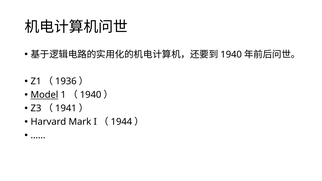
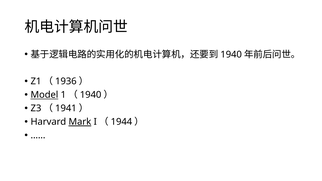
Mark underline: none -> present
